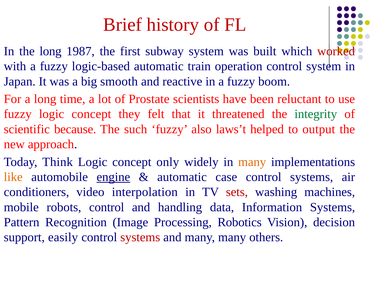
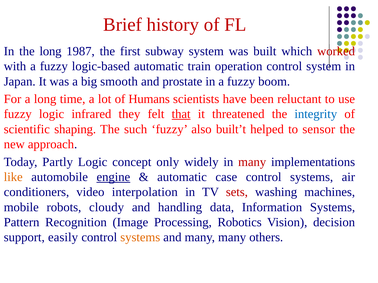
reactive: reactive -> prostate
Prostate: Prostate -> Humans
fuzzy logic concept: concept -> infrared
that underline: none -> present
integrity colour: green -> blue
because: because -> shaping
laws’t: laws’t -> built’t
output: output -> sensor
Think: Think -> Partly
many at (252, 162) colour: orange -> red
robots control: control -> cloudy
systems at (140, 238) colour: red -> orange
